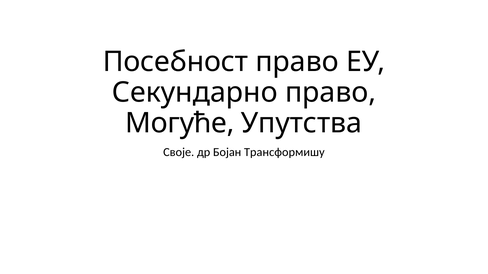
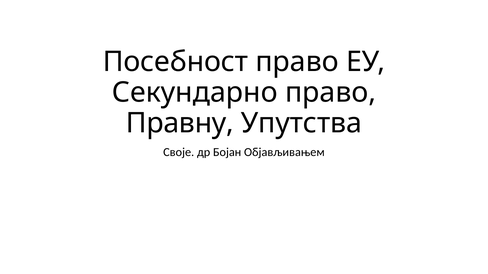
Могуће: Могуће -> Правну
Трансформишу: Трансформишу -> Објављивањем
